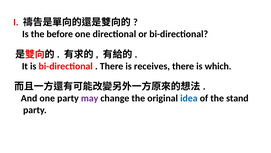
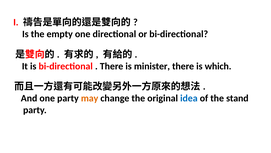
before: before -> empty
receives: receives -> minister
may colour: purple -> orange
